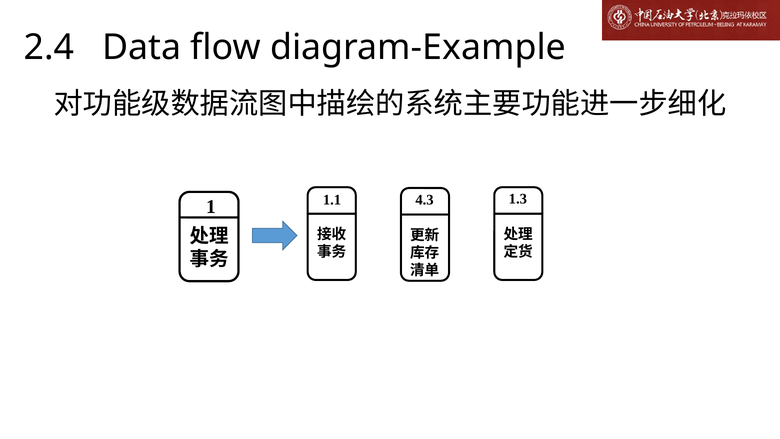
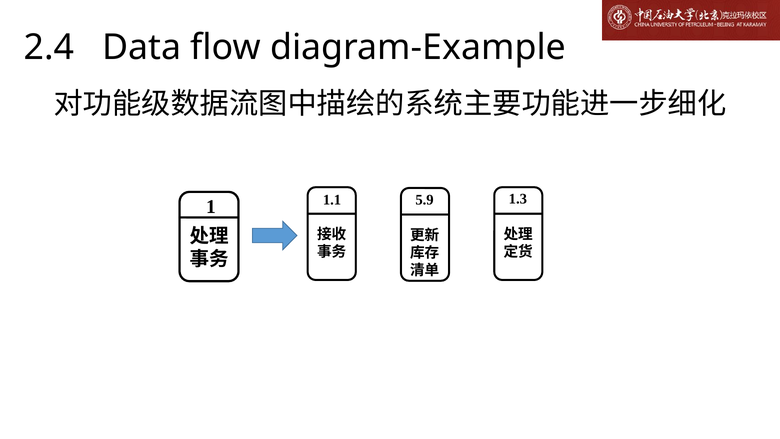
4.3: 4.3 -> 5.9
